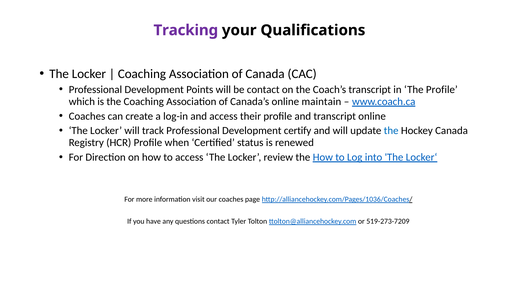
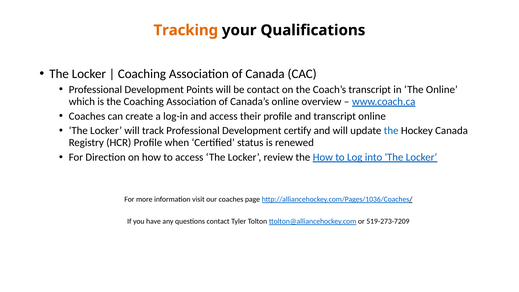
Tracking colour: purple -> orange
The Profile: Profile -> Online
maintain: maintain -> overview
